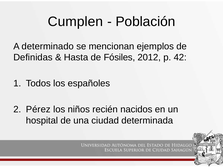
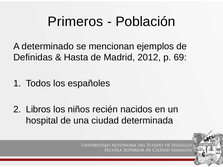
Cumplen: Cumplen -> Primeros
Fósiles: Fósiles -> Madrid
42: 42 -> 69
Pérez: Pérez -> Libros
